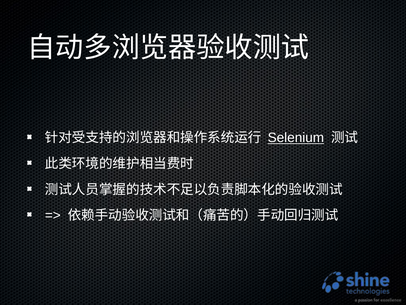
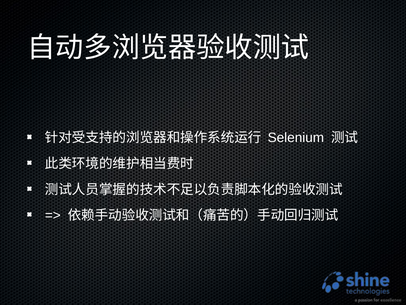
Selenium underline: present -> none
